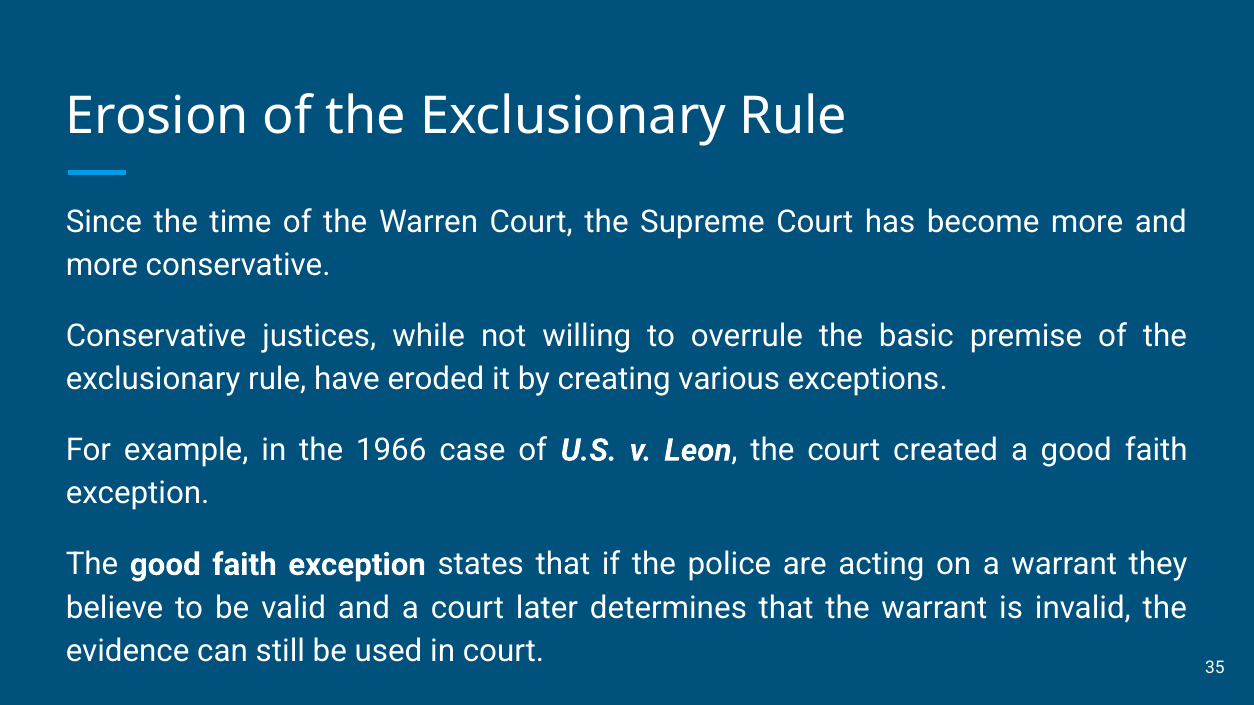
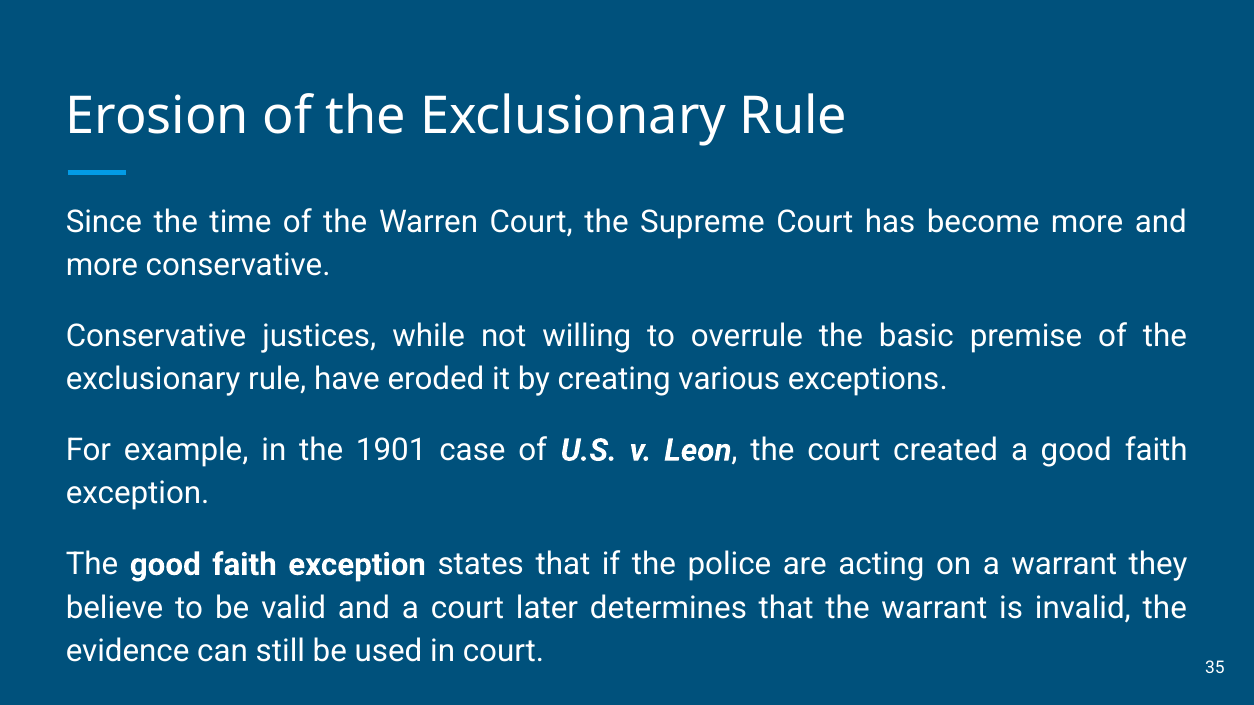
1966: 1966 -> 1901
